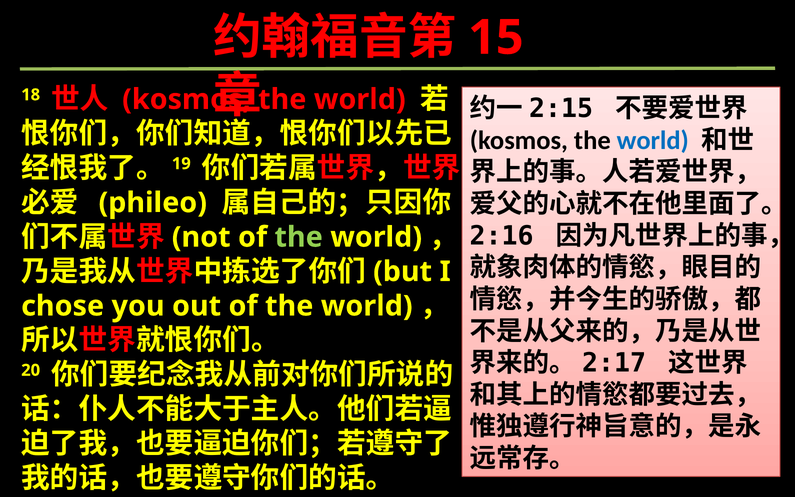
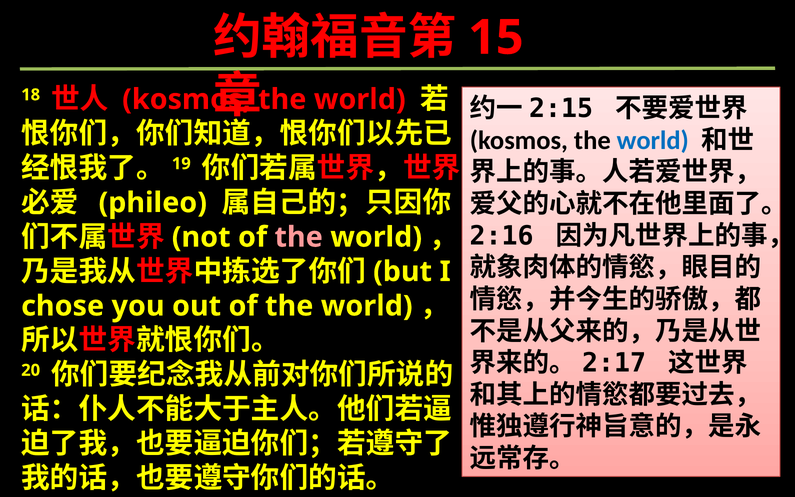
the at (299, 237) colour: light green -> pink
